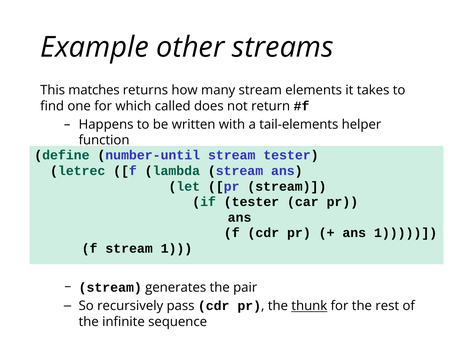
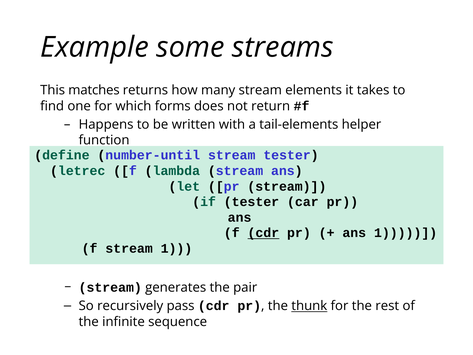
other: other -> some
called: called -> forms
cdr at (263, 233) underline: none -> present
